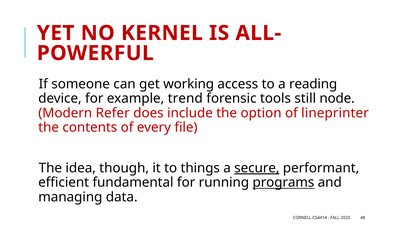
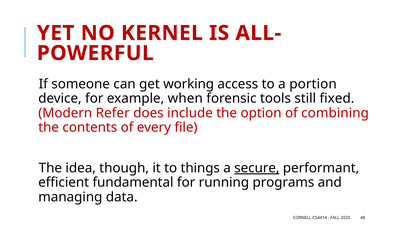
reading: reading -> portion
trend: trend -> when
node: node -> fixed
lineprinter: lineprinter -> combining
programs underline: present -> none
